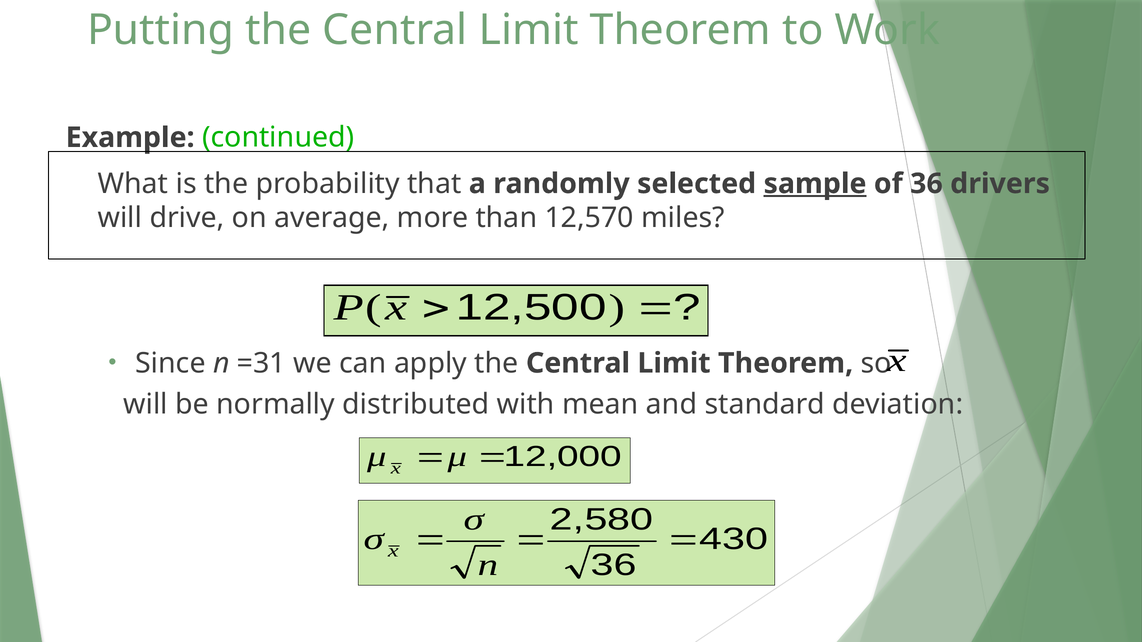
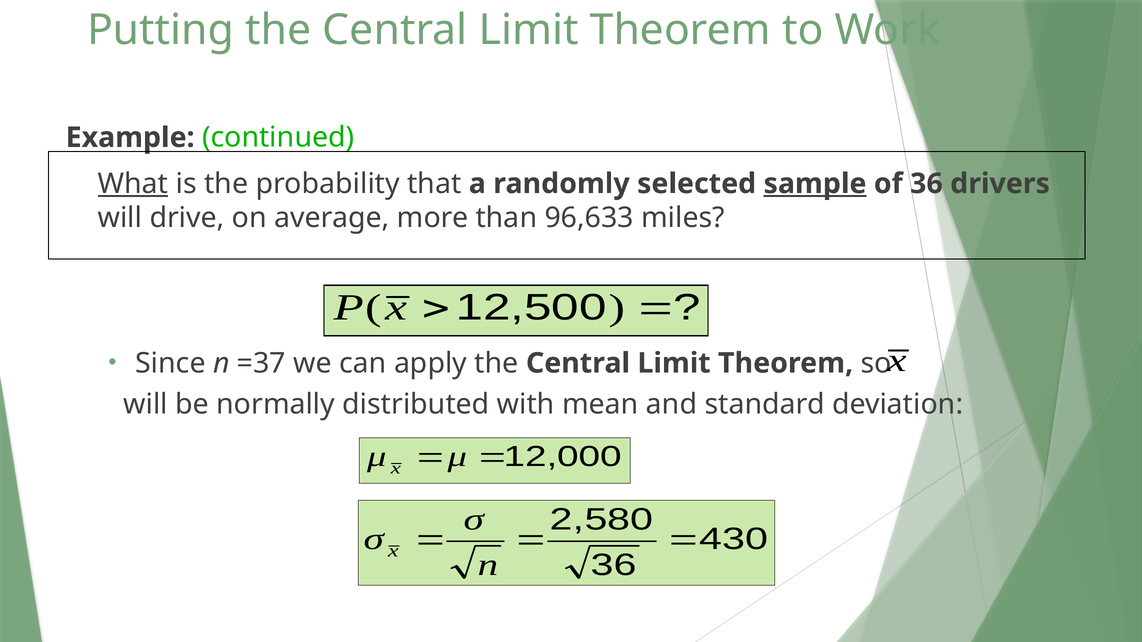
What underline: none -> present
12,570: 12,570 -> 96,633
=31: =31 -> =37
